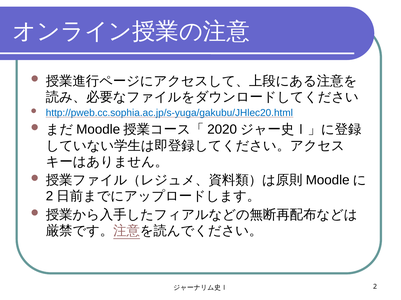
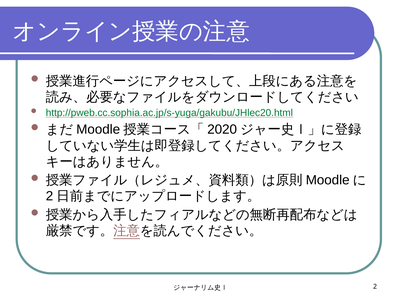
http://pweb.cc.sophia.ac.jp/s-yuga/gakubu/JHlec20.html colour: blue -> green
